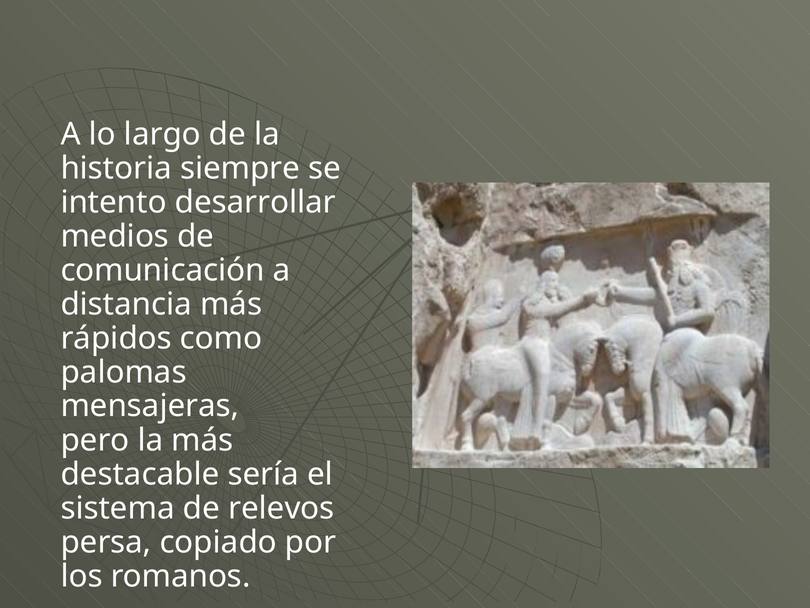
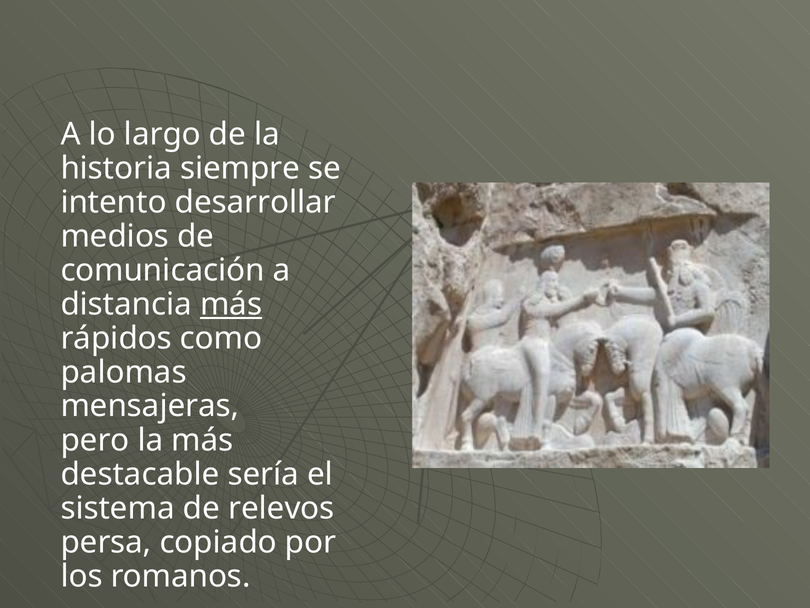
más at (231, 304) underline: none -> present
